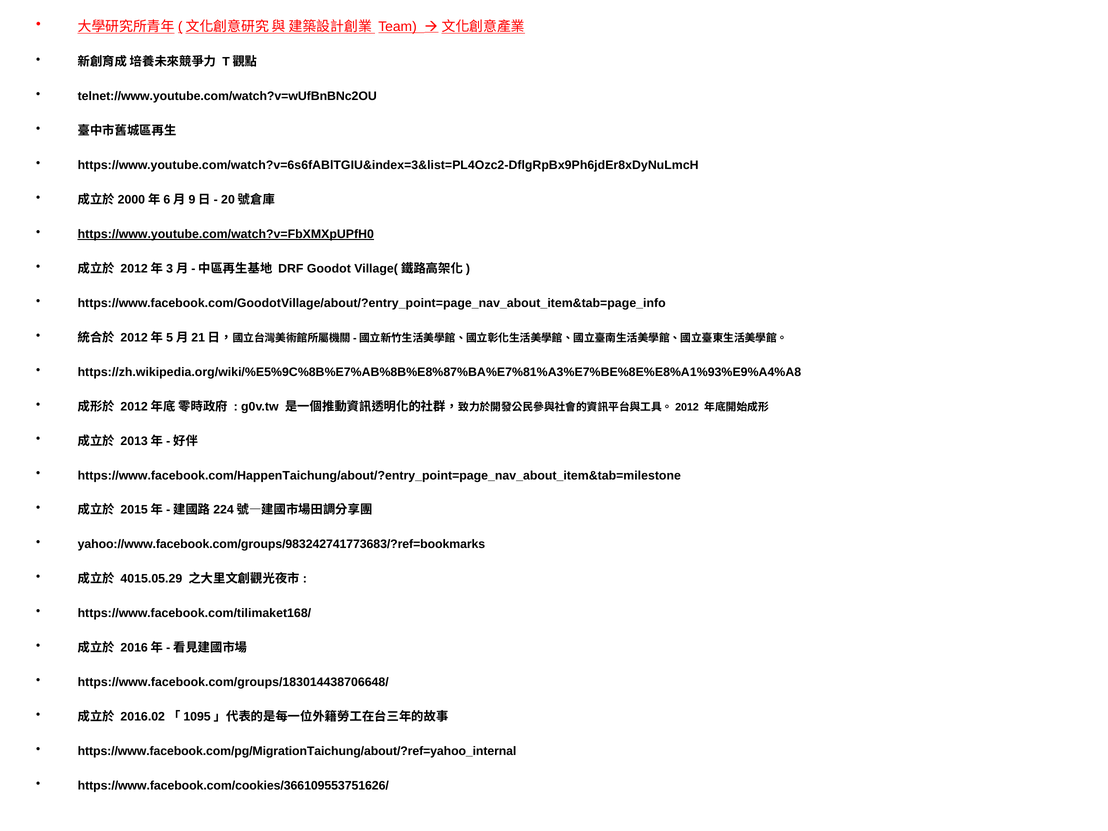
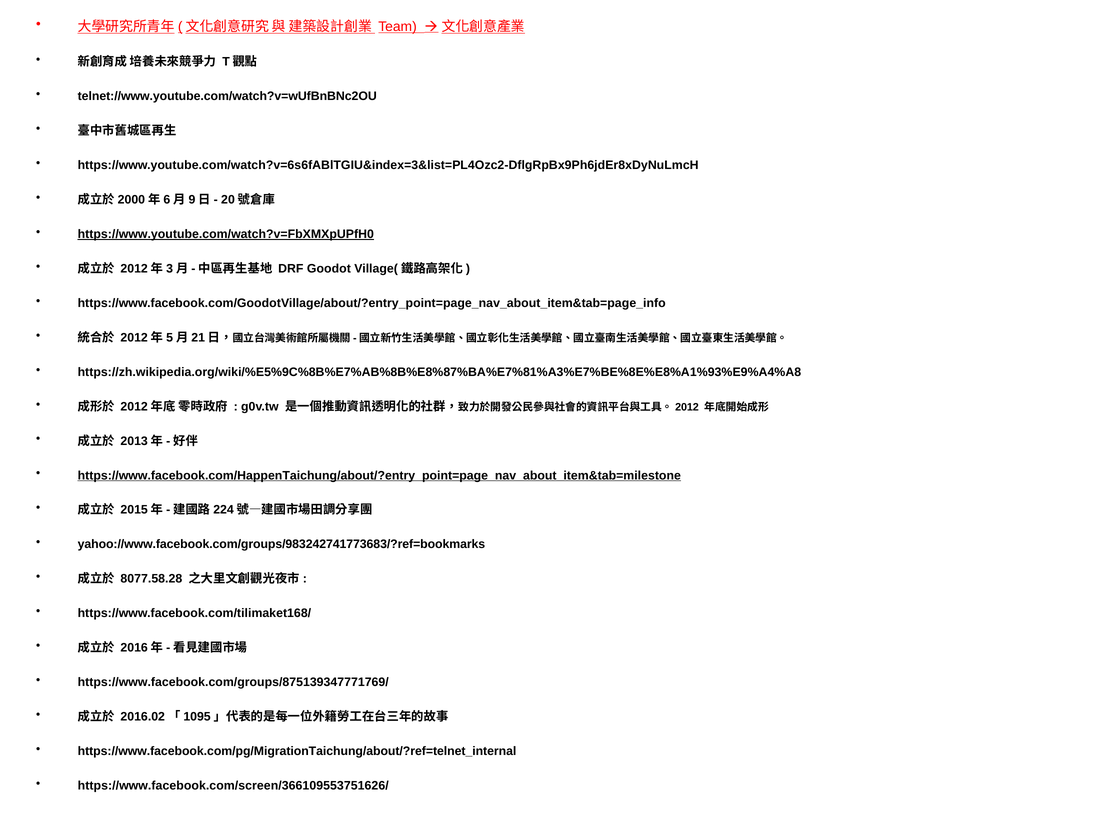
https://www.facebook.com/HappenTaichung/about/?entry_point=page_nav_about_item&tab=milestone underline: none -> present
4015.05.29: 4015.05.29 -> 8077.58.28
https://www.facebook.com/groups/183014438706648/: https://www.facebook.com/groups/183014438706648/ -> https://www.facebook.com/groups/875139347771769/
https://www.facebook.com/pg/MigrationTaichung/about/?ref=yahoo_internal: https://www.facebook.com/pg/MigrationTaichung/about/?ref=yahoo_internal -> https://www.facebook.com/pg/MigrationTaichung/about/?ref=telnet_internal
https://www.facebook.com/cookies/366109553751626/: https://www.facebook.com/cookies/366109553751626/ -> https://www.facebook.com/screen/366109553751626/
